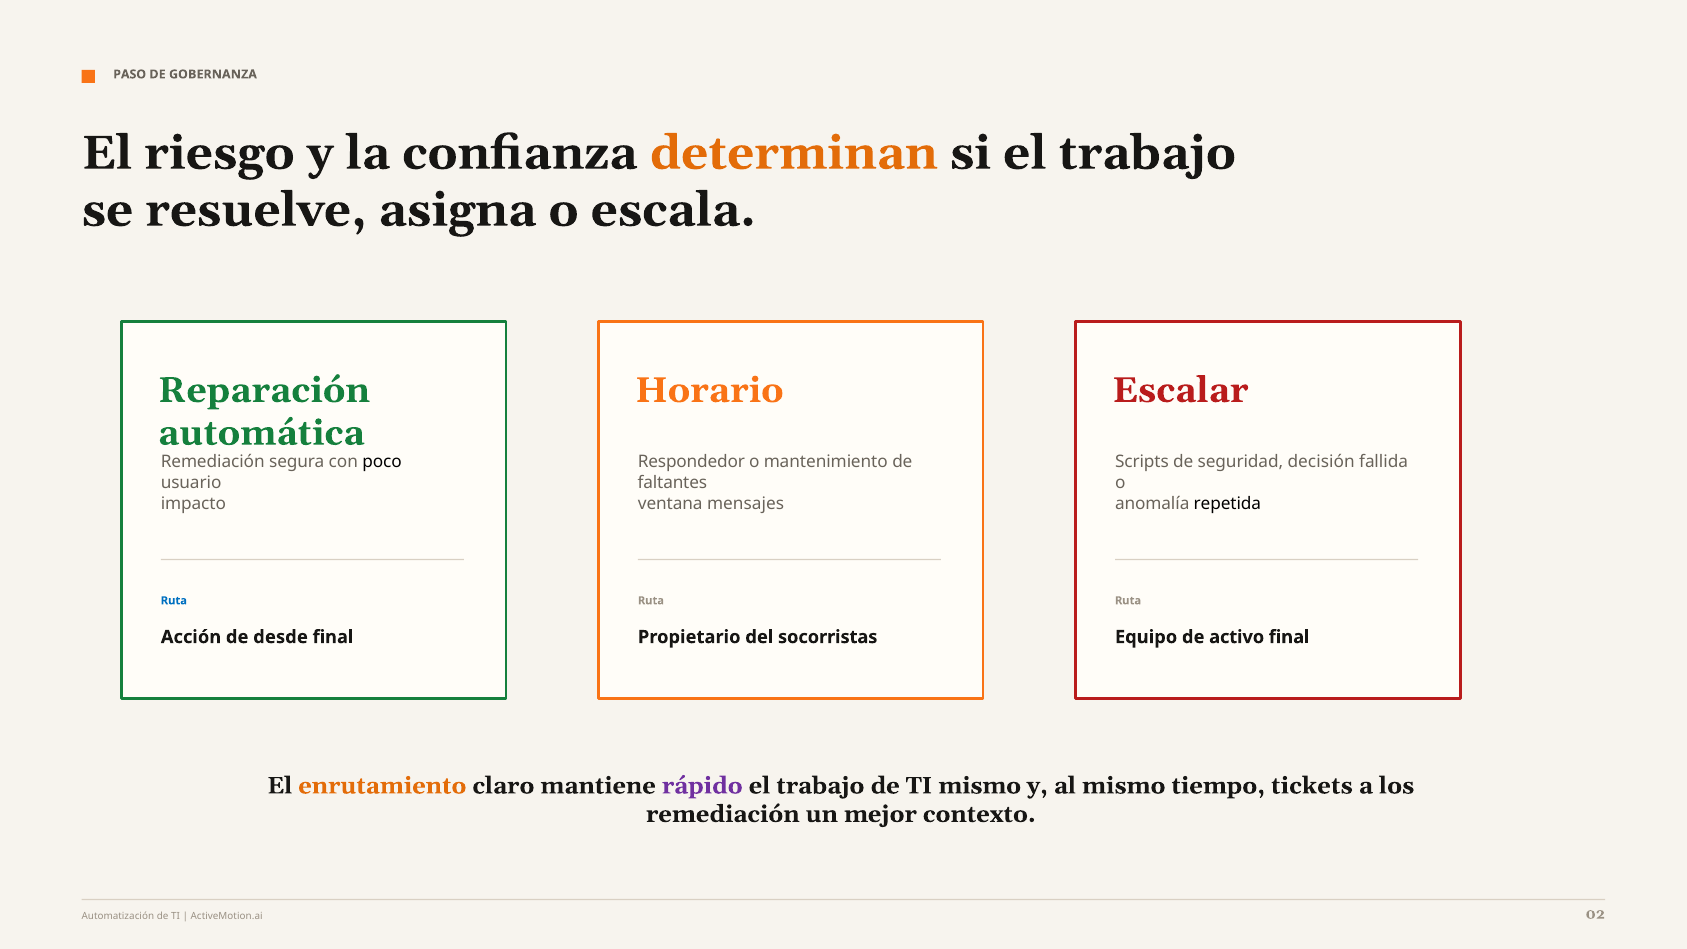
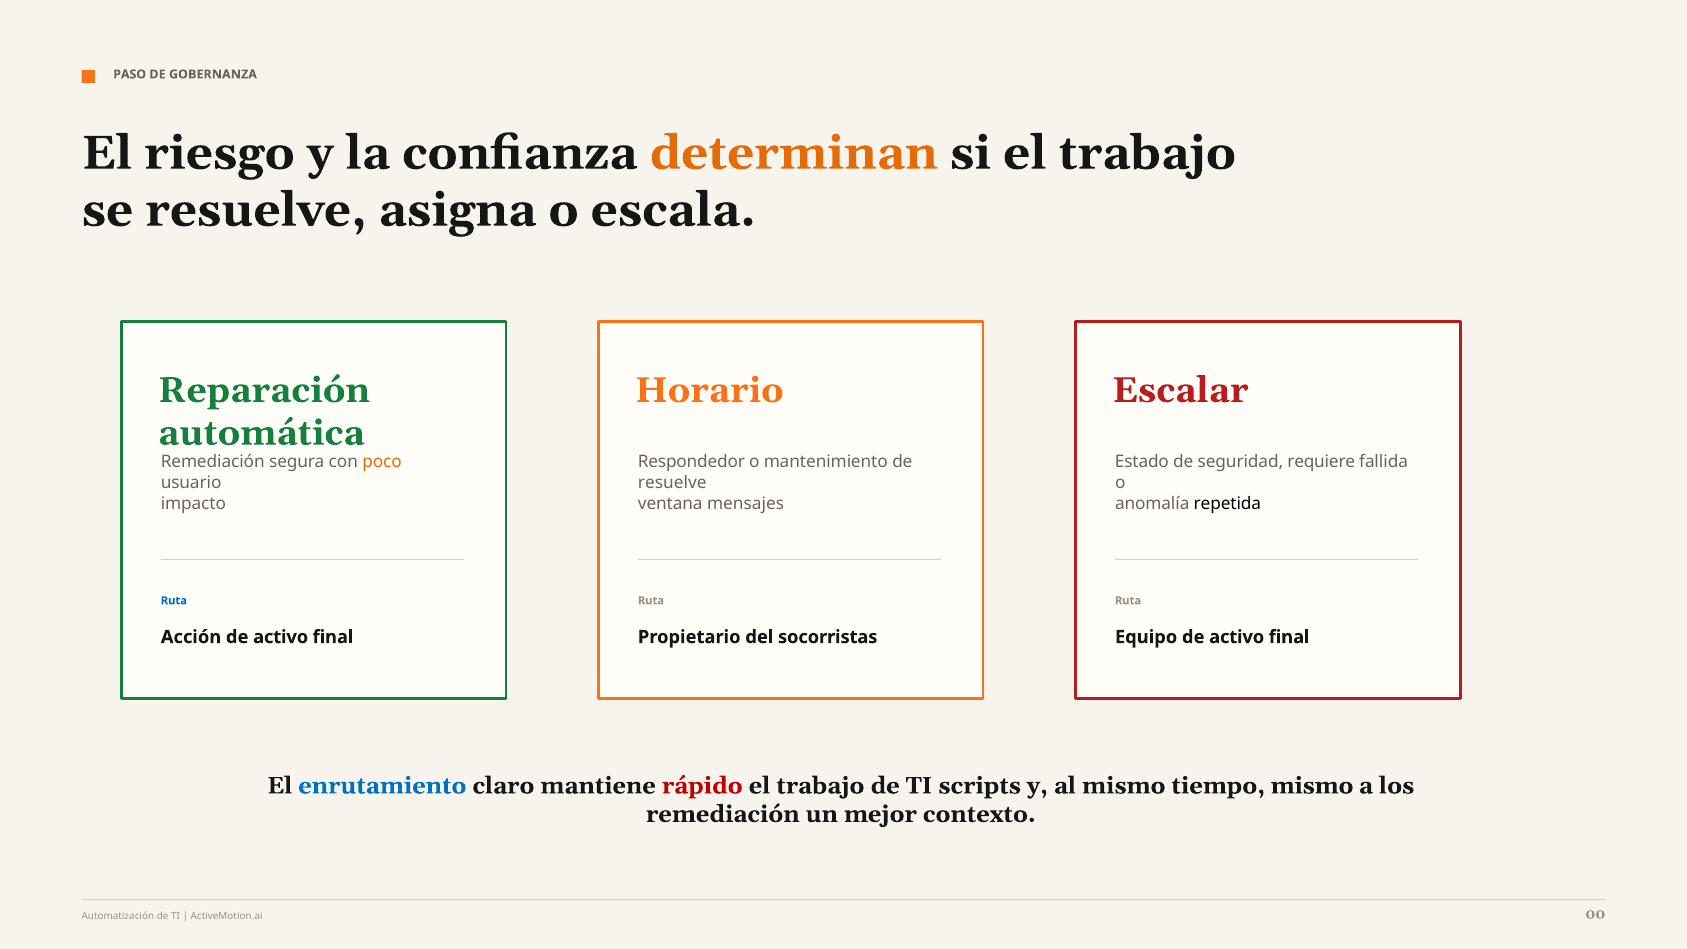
poco colour: black -> orange
Scripts: Scripts -> Estado
decisión: decisión -> requiere
faltantes at (672, 483): faltantes -> resuelve
Acción de desde: desde -> activo
enrutamiento colour: orange -> blue
rápido colour: purple -> red
TI mismo: mismo -> scripts
tiempo tickets: tickets -> mismo
02: 02 -> 00
